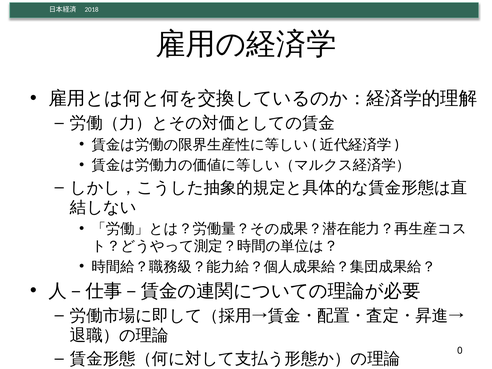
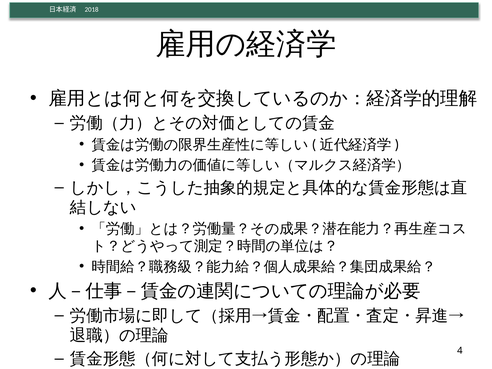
0: 0 -> 4
